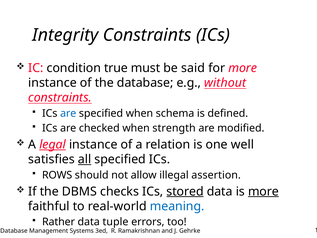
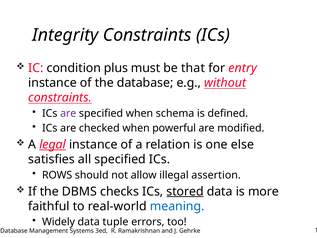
true: true -> plus
said: said -> that
for more: more -> entry
are at (68, 113) colour: blue -> purple
strength: strength -> powerful
well: well -> else
all underline: present -> none
more at (263, 191) underline: present -> none
Rather: Rather -> Widely
